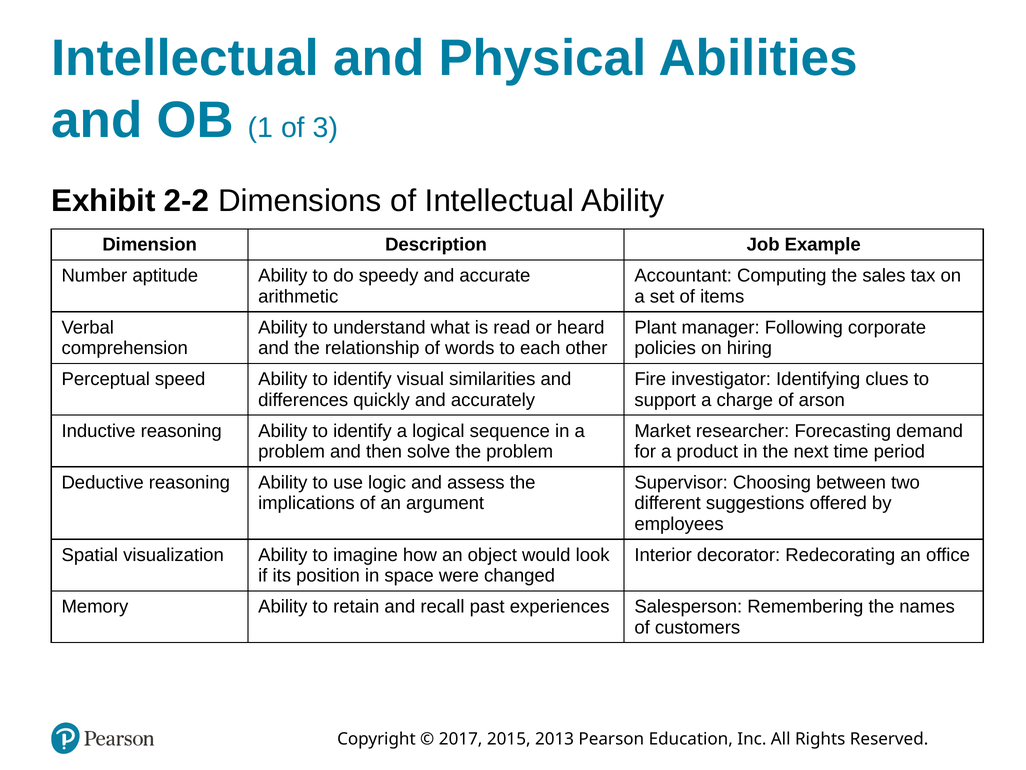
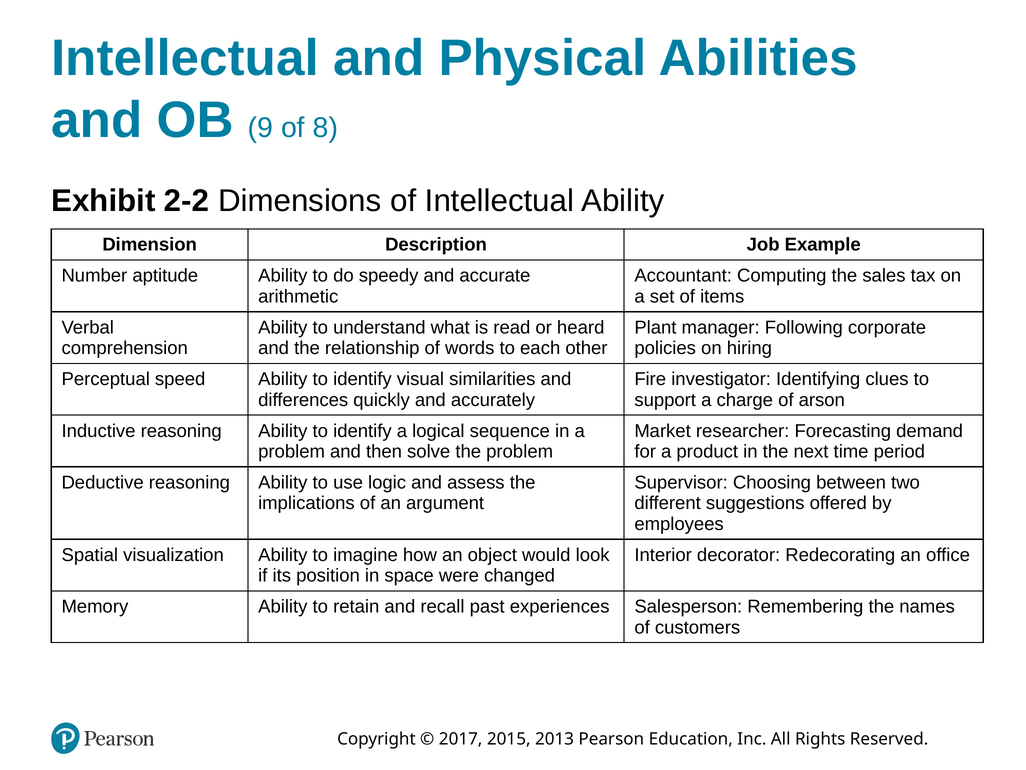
1: 1 -> 9
3: 3 -> 8
